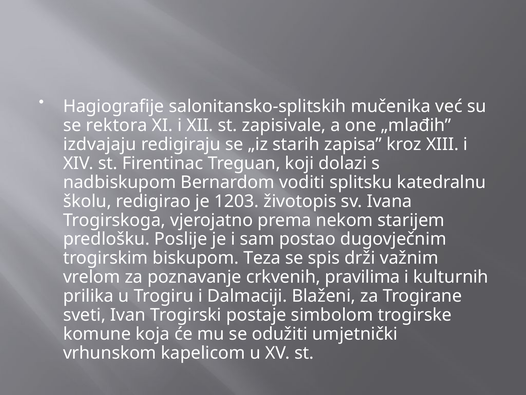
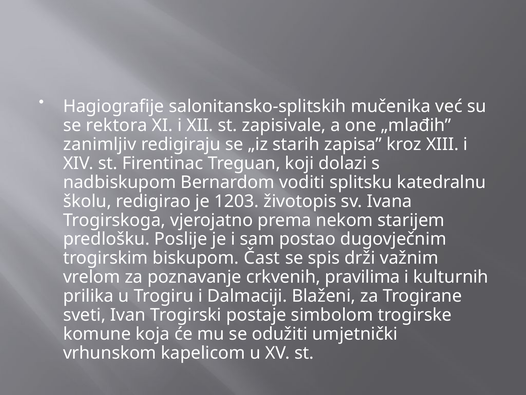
izdvajaju: izdvajaju -> zanimljiv
Teza: Teza -> Čast
